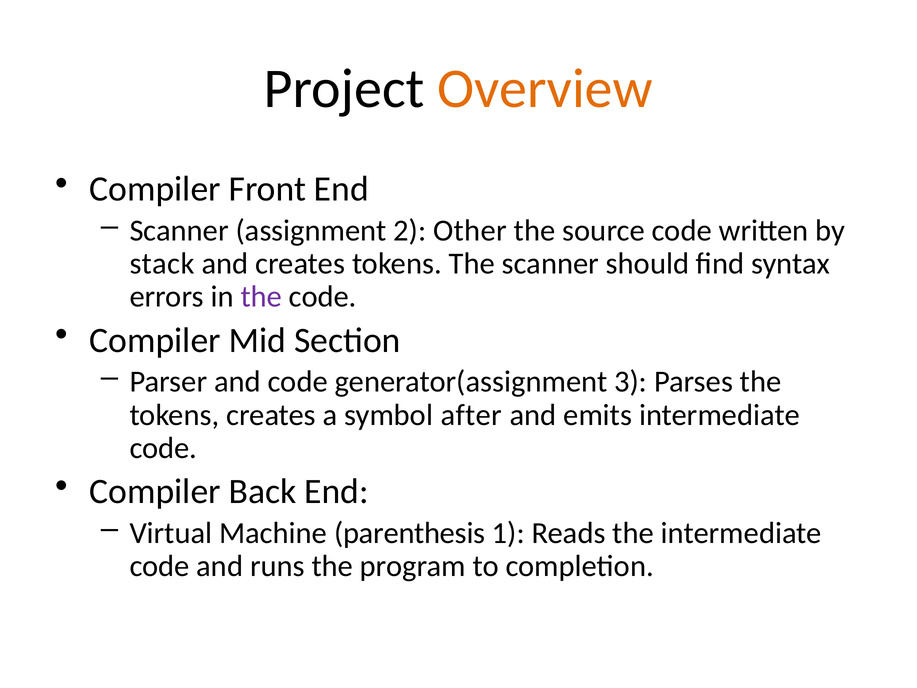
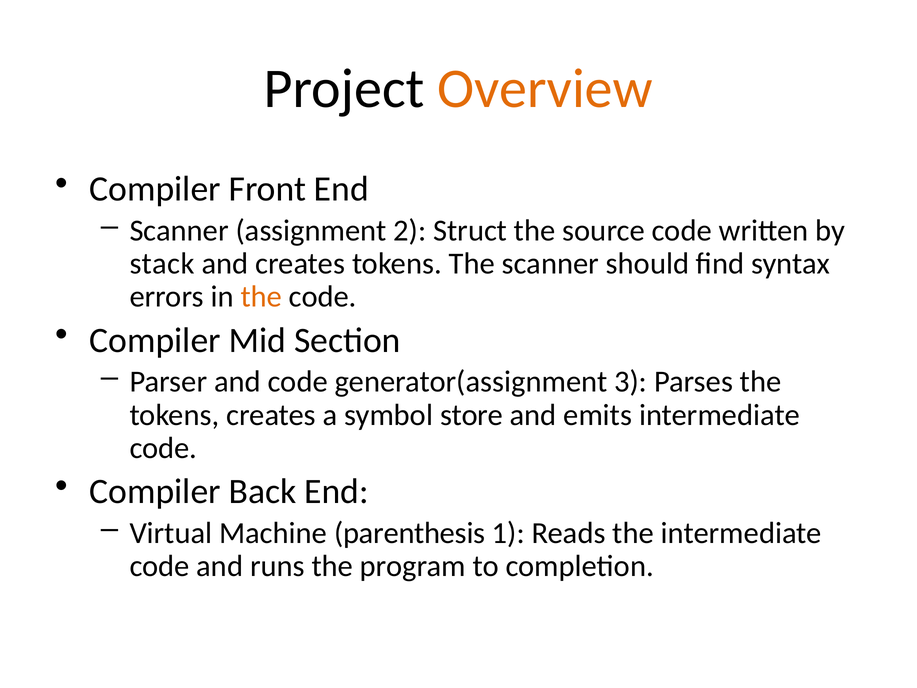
Other: Other -> Struct
the at (261, 296) colour: purple -> orange
after: after -> store
